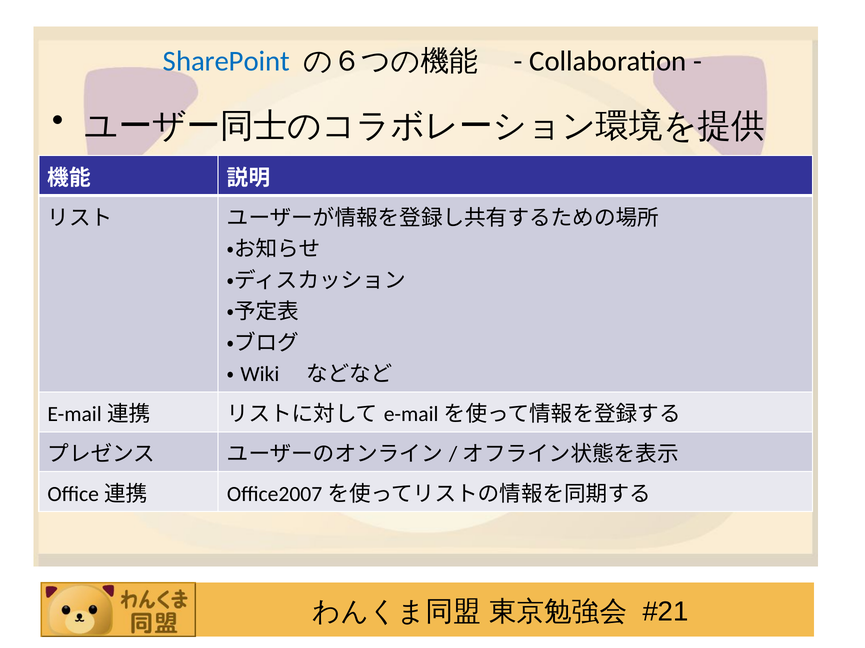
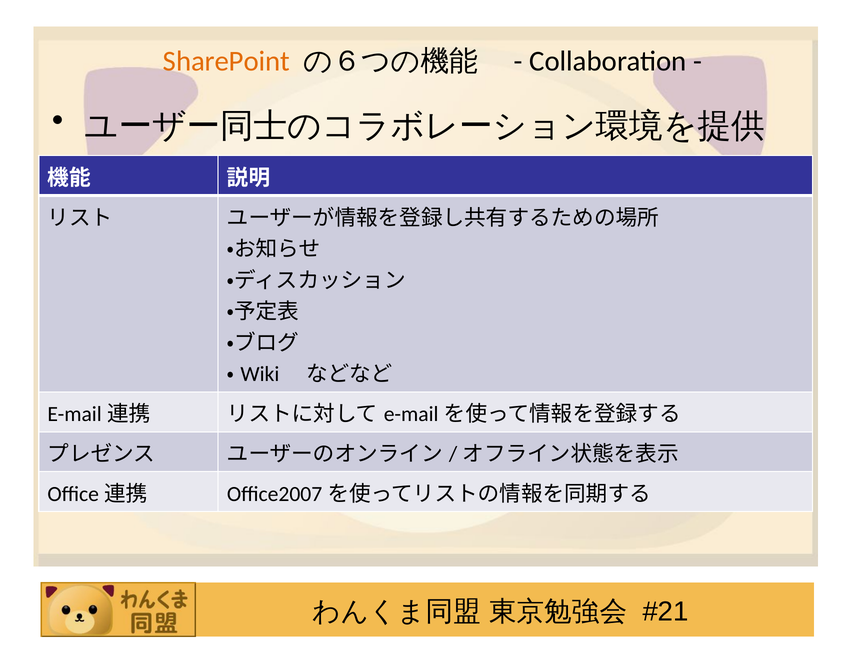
SharePoint colour: blue -> orange
